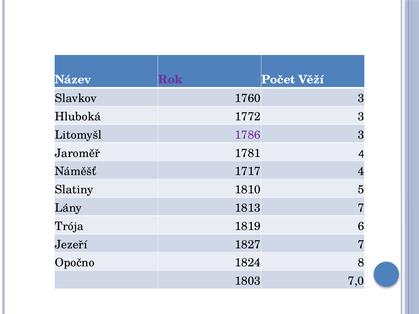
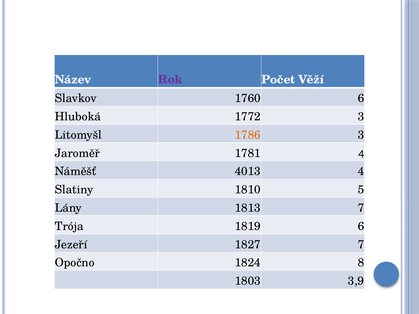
1760 3: 3 -> 6
1786 colour: purple -> orange
1717: 1717 -> 4013
7,0: 7,0 -> 3,9
